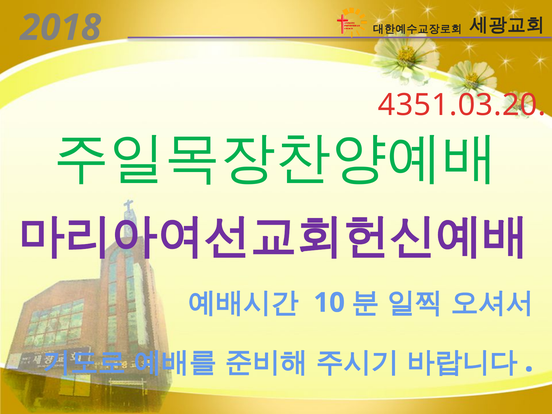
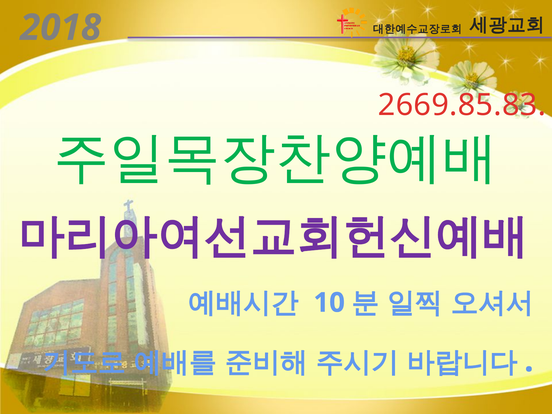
4351.03.20: 4351.03.20 -> 2669.85.83
